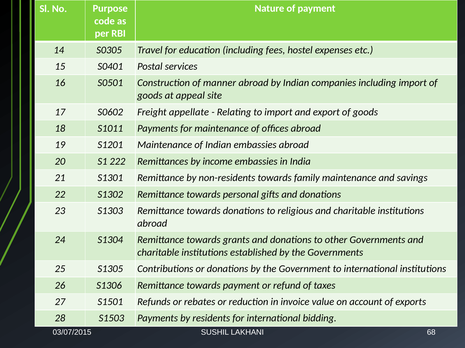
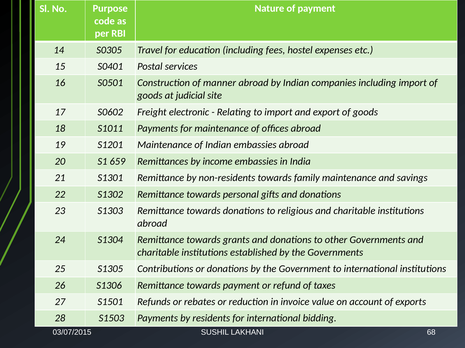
appeal: appeal -> judicial
appellate: appellate -> electronic
222: 222 -> 659
